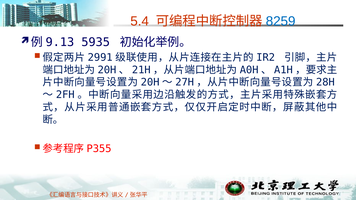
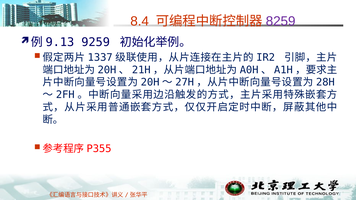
5.4: 5.4 -> 8.4
8259 colour: blue -> purple
5935: 5935 -> 9259
2991: 2991 -> 1337
